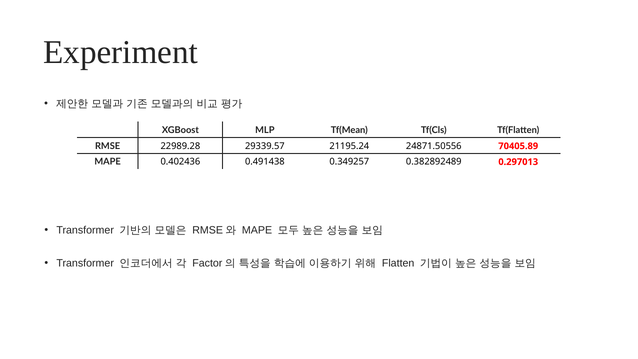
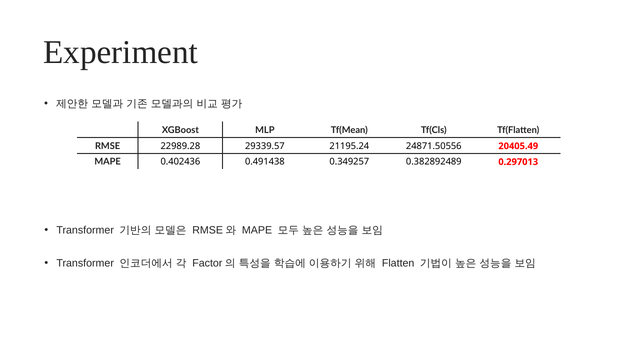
70405.89: 70405.89 -> 20405.49
